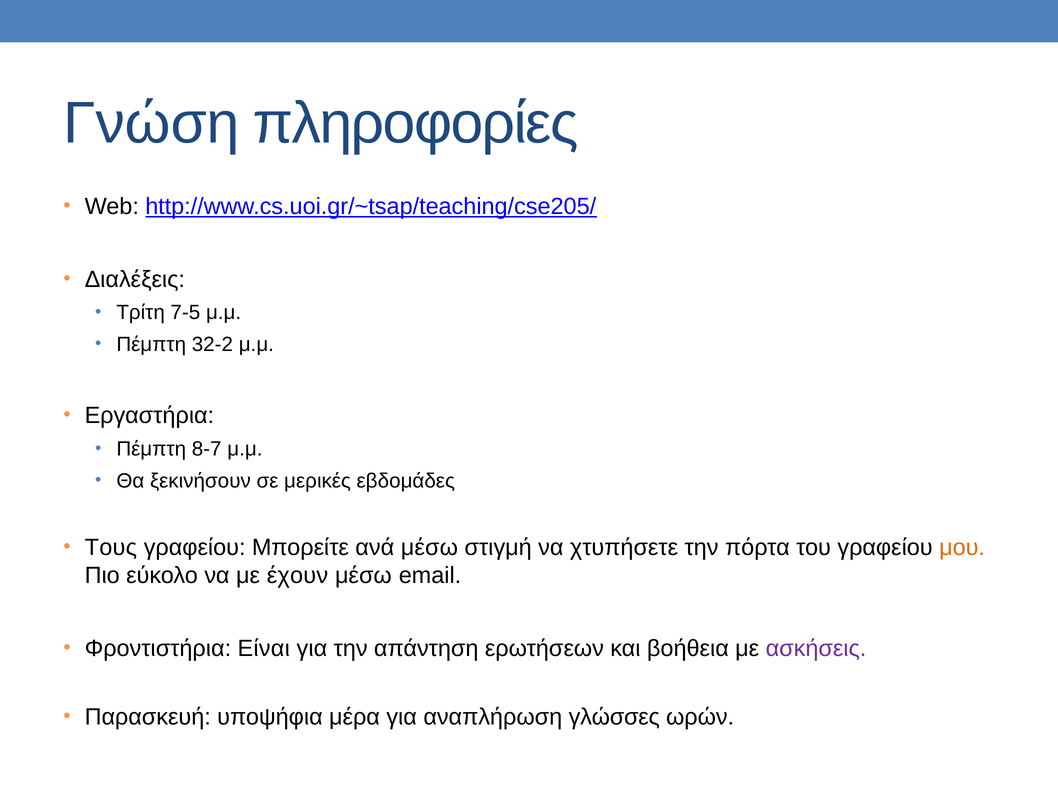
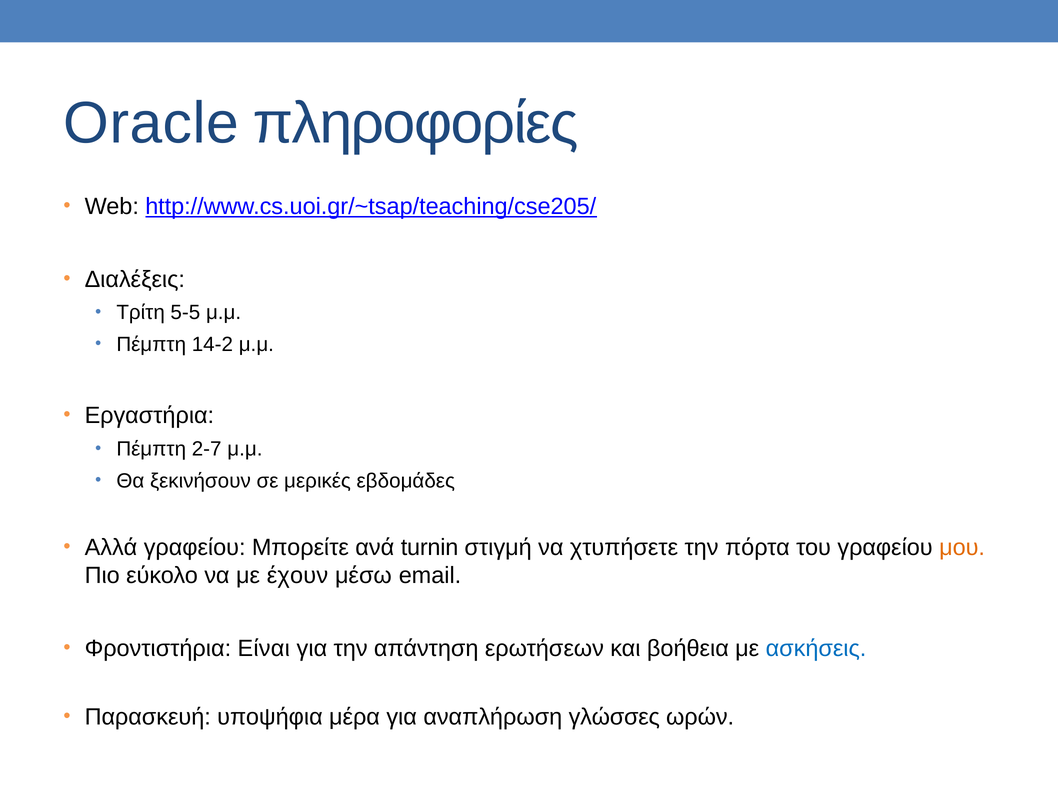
Γνώση: Γνώση -> Oracle
7-5: 7-5 -> 5-5
32-2: 32-2 -> 14-2
8-7: 8-7 -> 2-7
Τους: Τους -> Αλλά
ανά μέσω: μέσω -> turnin
ασκήσεις colour: purple -> blue
